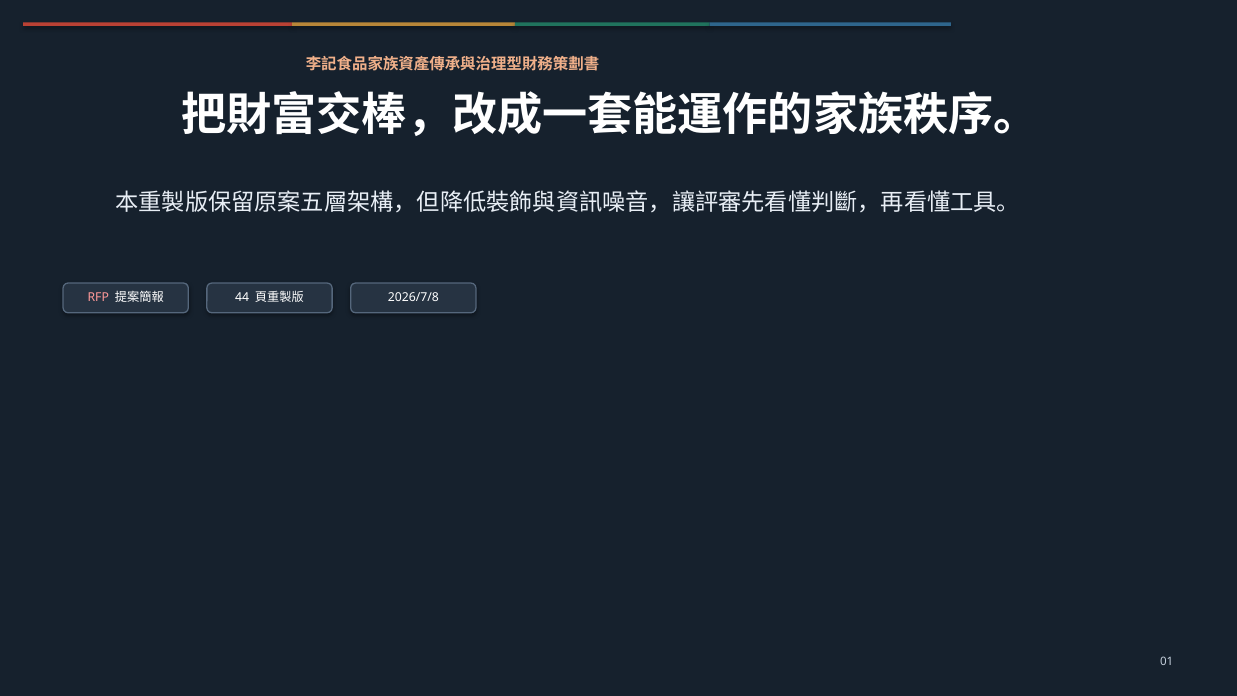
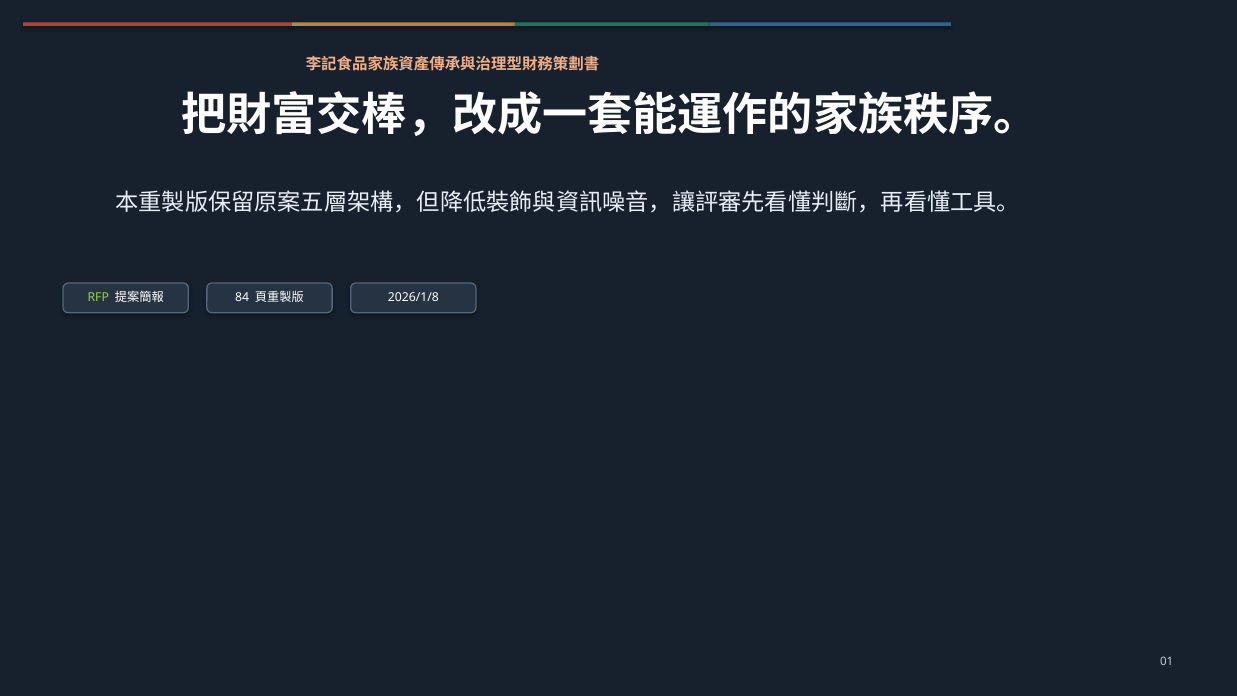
RFP colour: pink -> light green
44: 44 -> 84
2026/7/8: 2026/7/8 -> 2026/1/8
